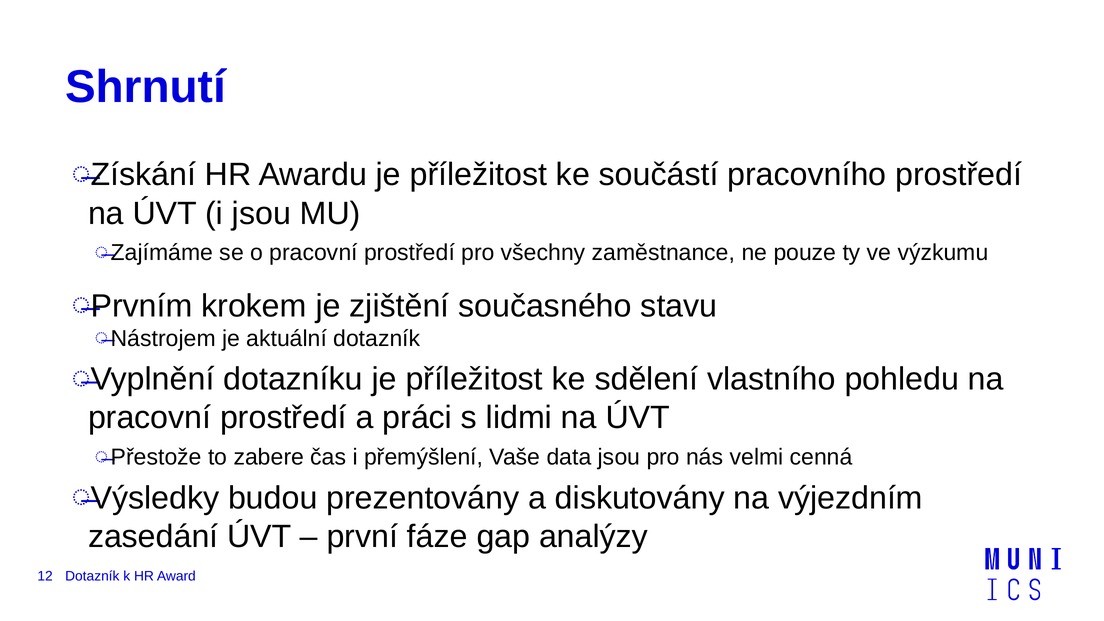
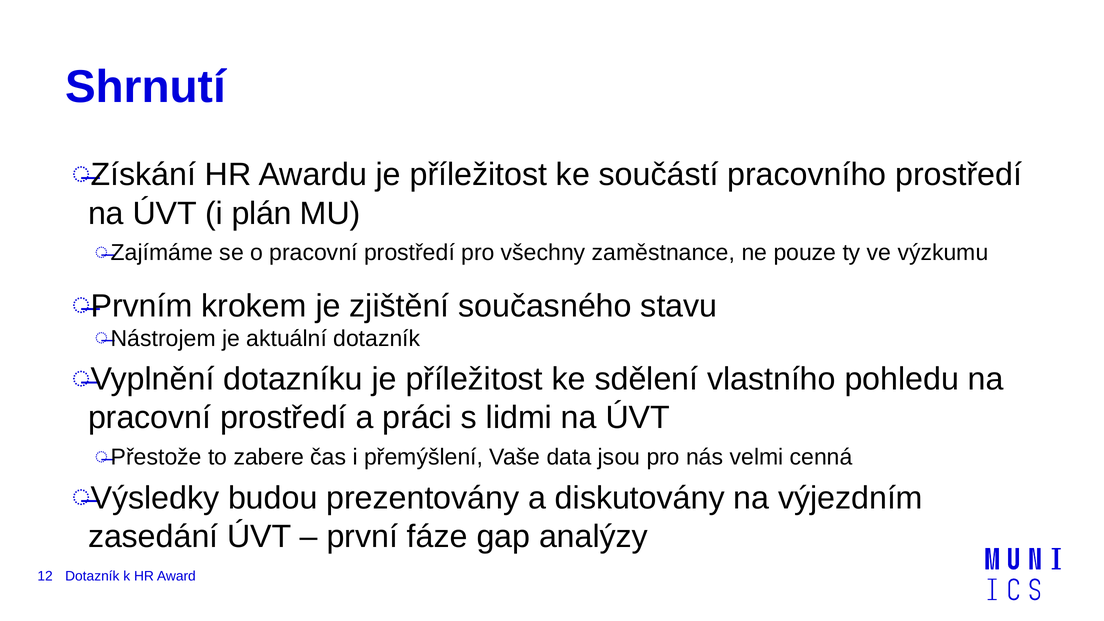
i jsou: jsou -> plán
